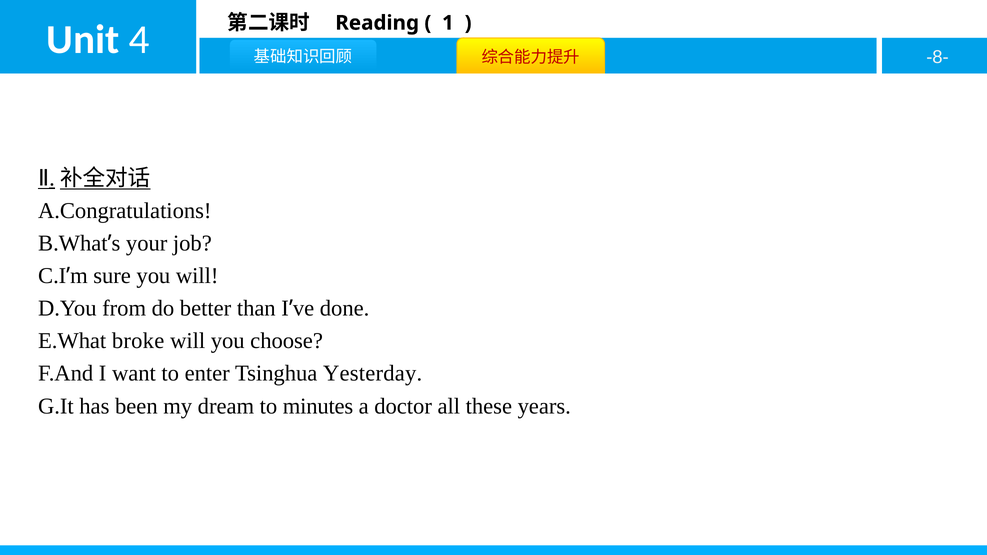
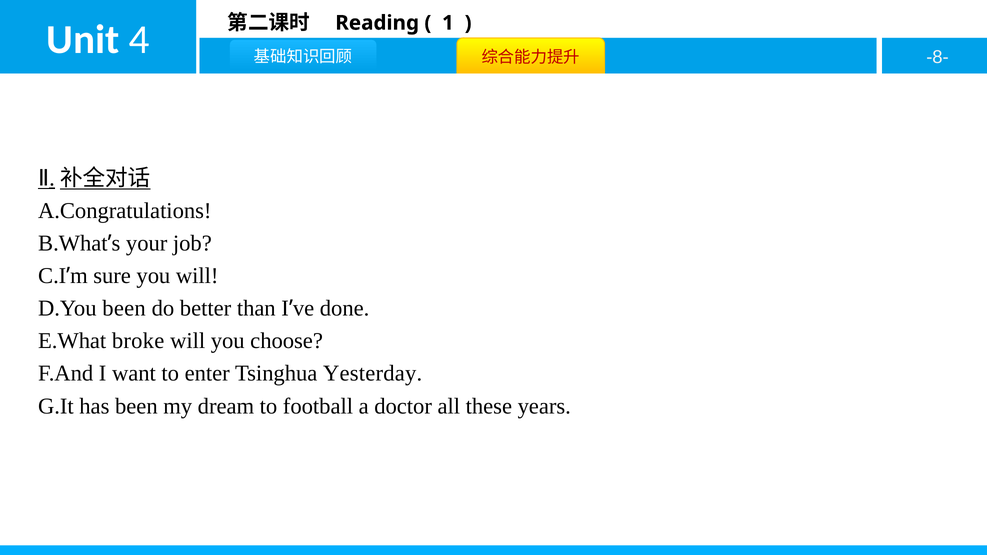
D.You from: from -> been
minutes: minutes -> football
